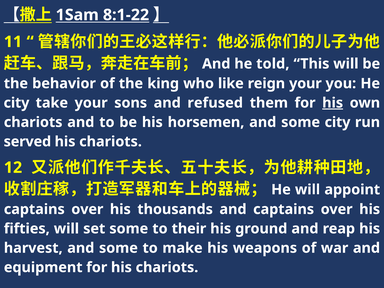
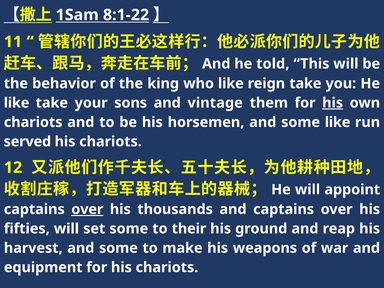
reign your: your -> take
city at (16, 103): city -> like
refused: refused -> vintage
some city: city -> like
over at (87, 209) underline: none -> present
